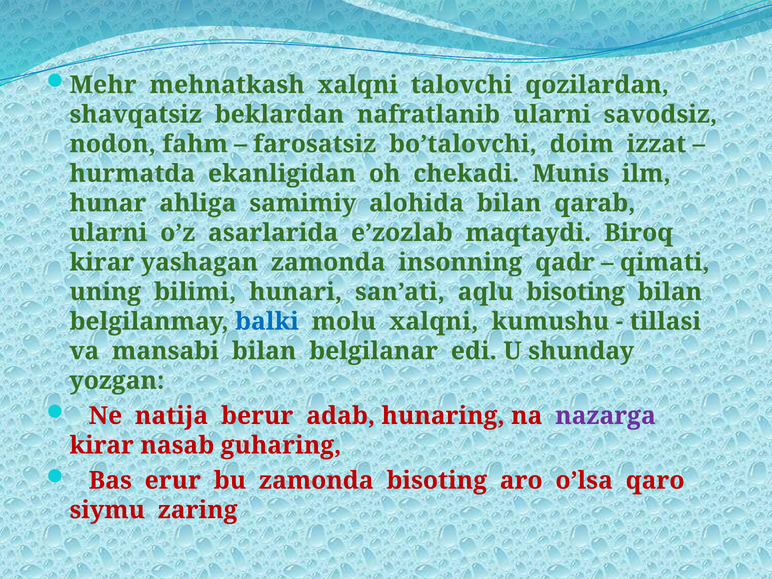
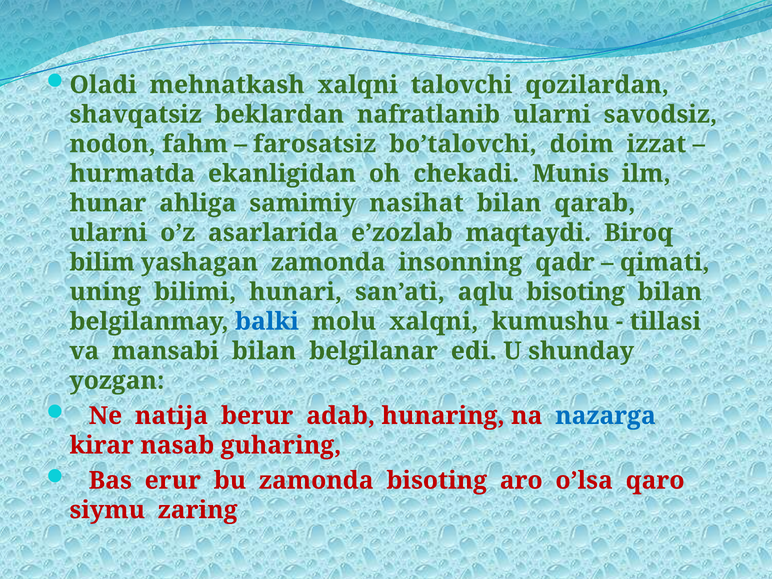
Mehr: Mehr -> Oladi
alohida: alohida -> nasihat
kirar at (102, 262): kirar -> bilim
nazarga colour: purple -> blue
